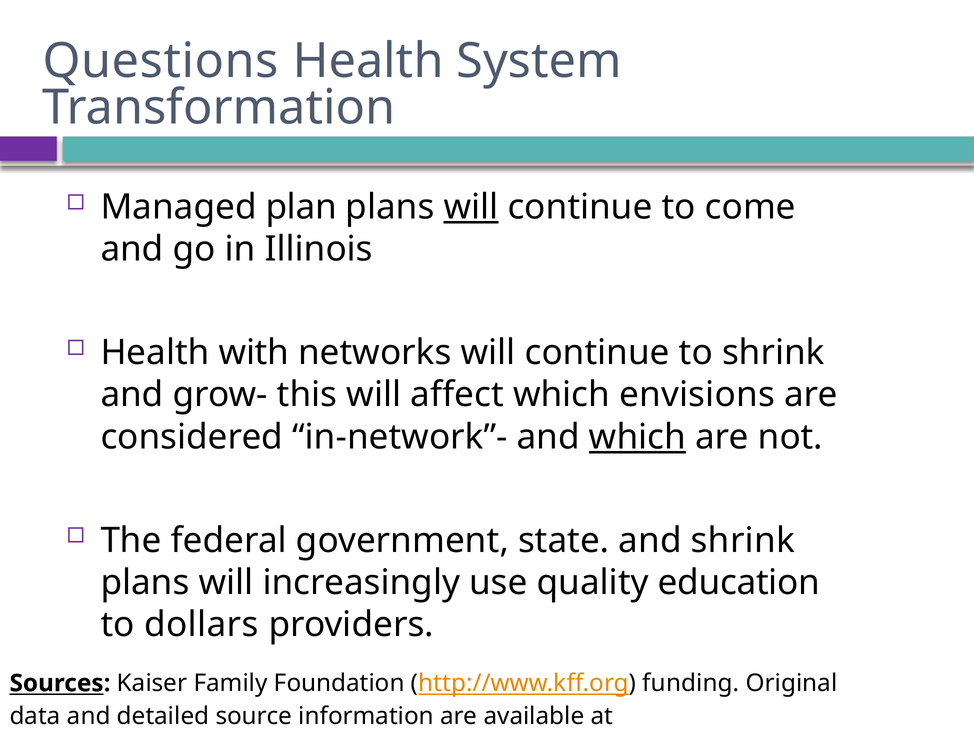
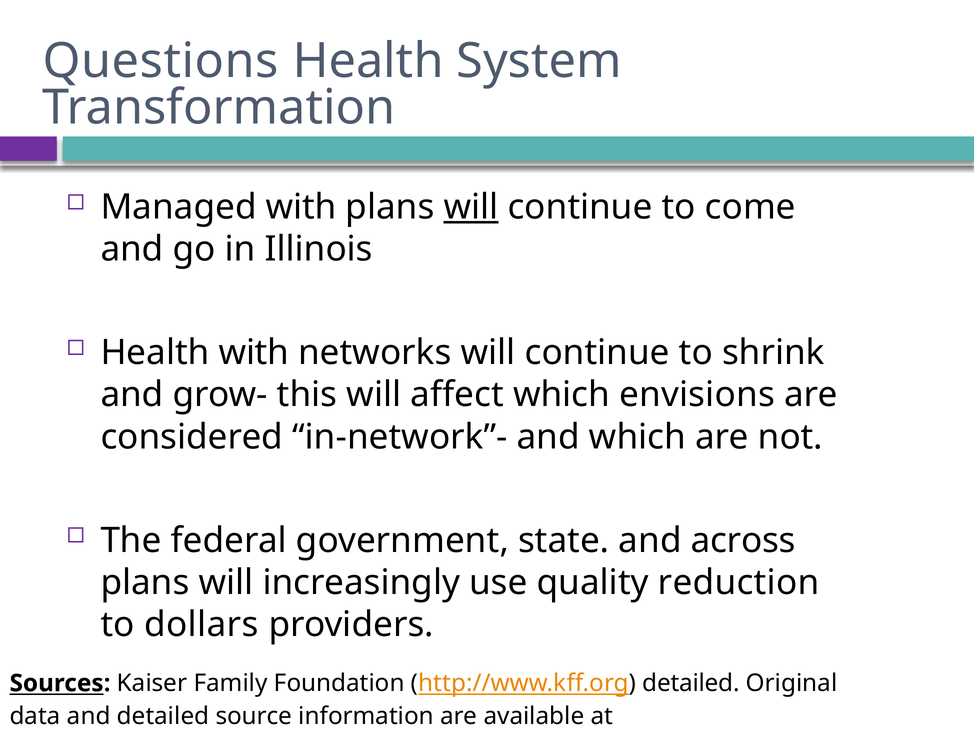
Managed plan: plan -> with
which at (637, 437) underline: present -> none
and shrink: shrink -> across
education: education -> reduction
http://www.kff.org funding: funding -> detailed
